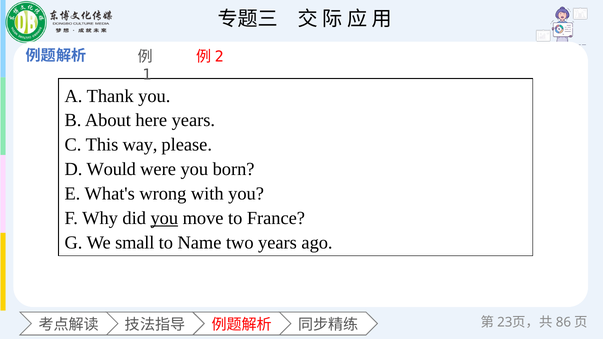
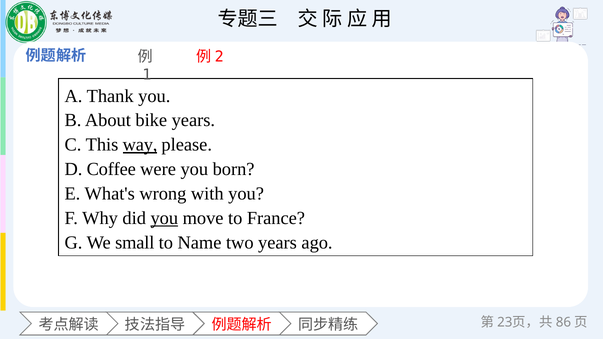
here: here -> bike
way underline: none -> present
Would: Would -> Coffee
